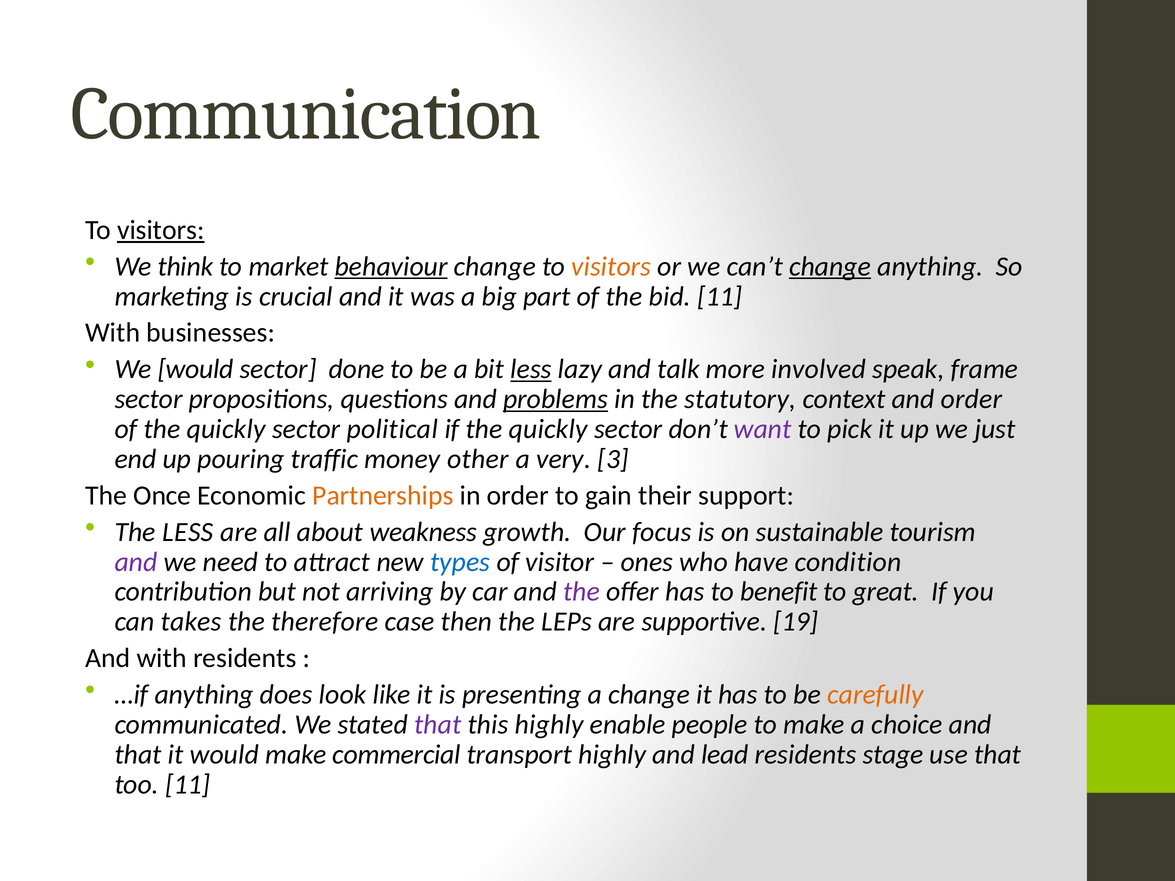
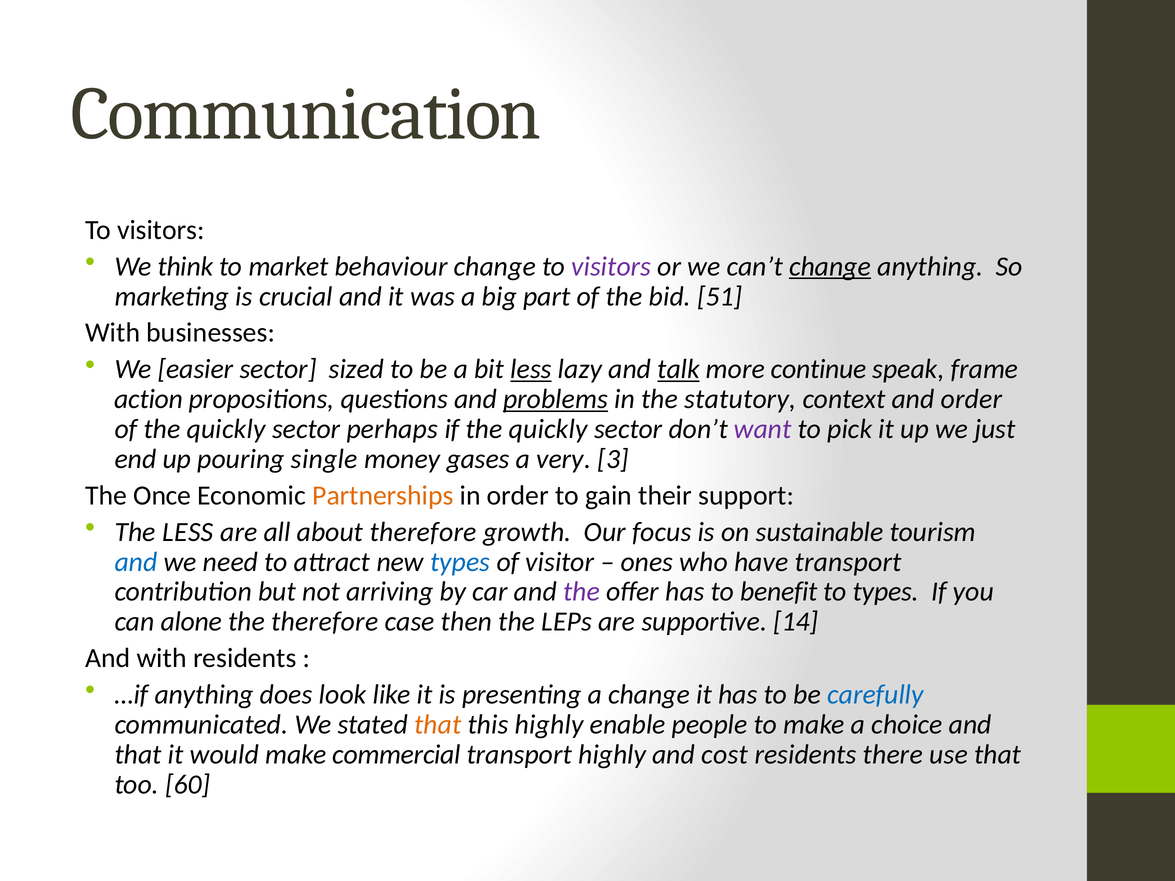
visitors at (161, 230) underline: present -> none
behaviour underline: present -> none
visitors at (611, 267) colour: orange -> purple
bid 11: 11 -> 51
We would: would -> easier
done: done -> sized
talk underline: none -> present
involved: involved -> continue
sector at (149, 399): sector -> action
political: political -> perhaps
traffic: traffic -> single
other: other -> gases
about weakness: weakness -> therefore
and at (136, 562) colour: purple -> blue
have condition: condition -> transport
to great: great -> types
takes: takes -> alone
19: 19 -> 14
carefully colour: orange -> blue
that at (438, 725) colour: purple -> orange
lead: lead -> cost
stage: stage -> there
too 11: 11 -> 60
